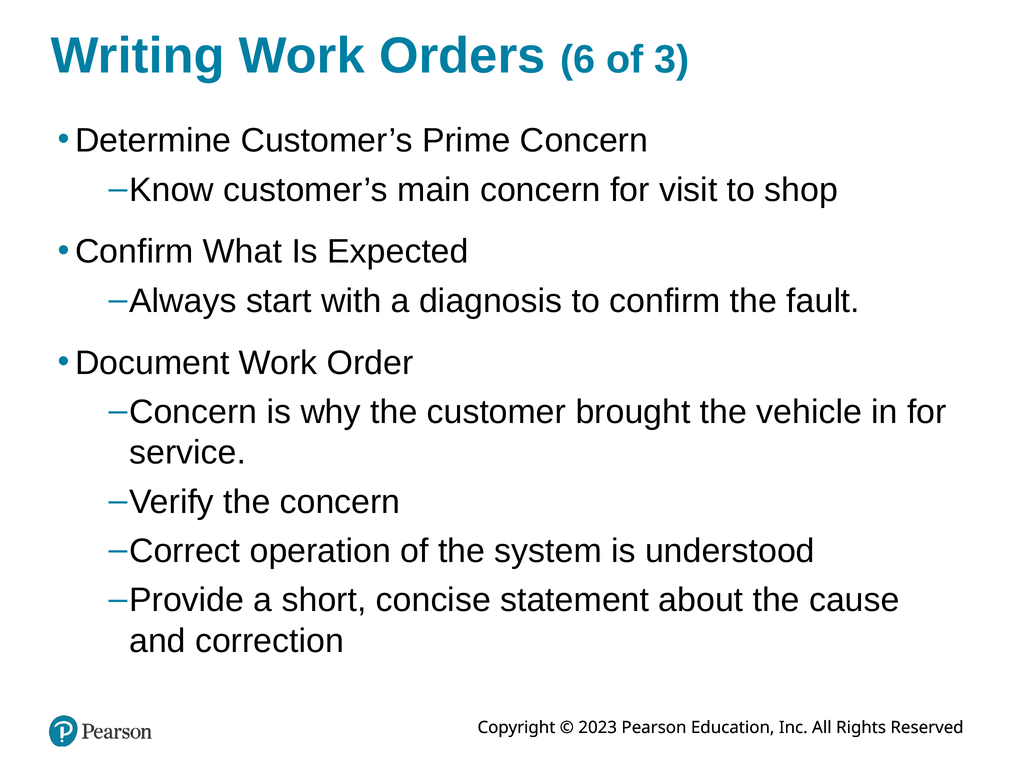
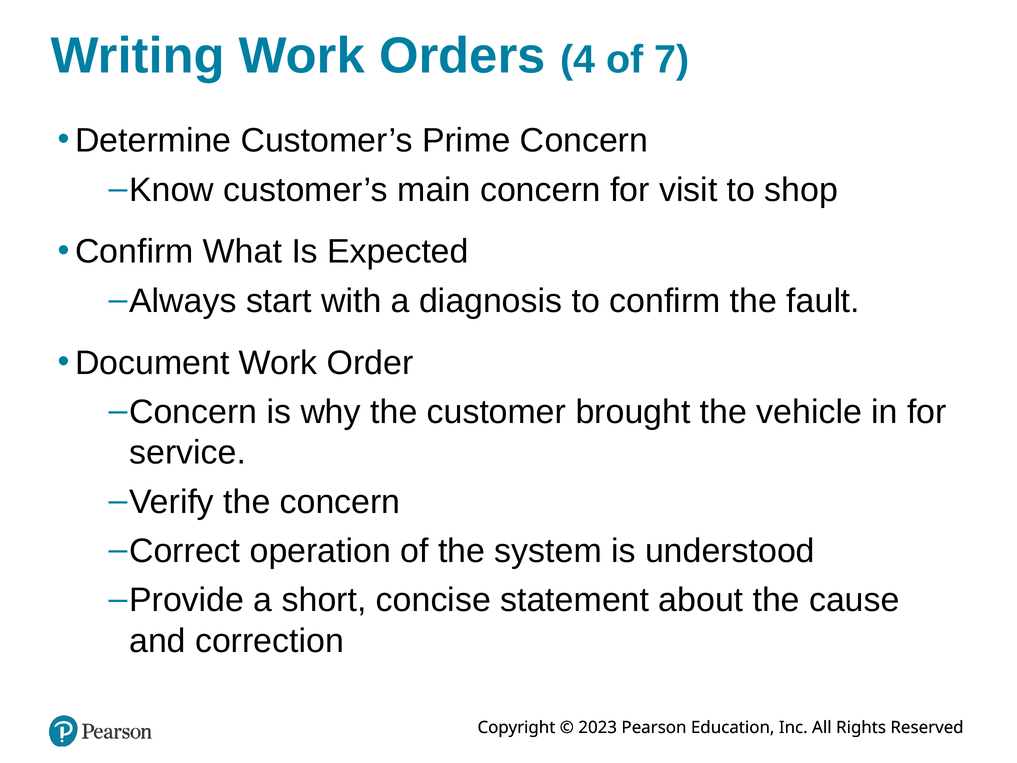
6: 6 -> 4
3: 3 -> 7
